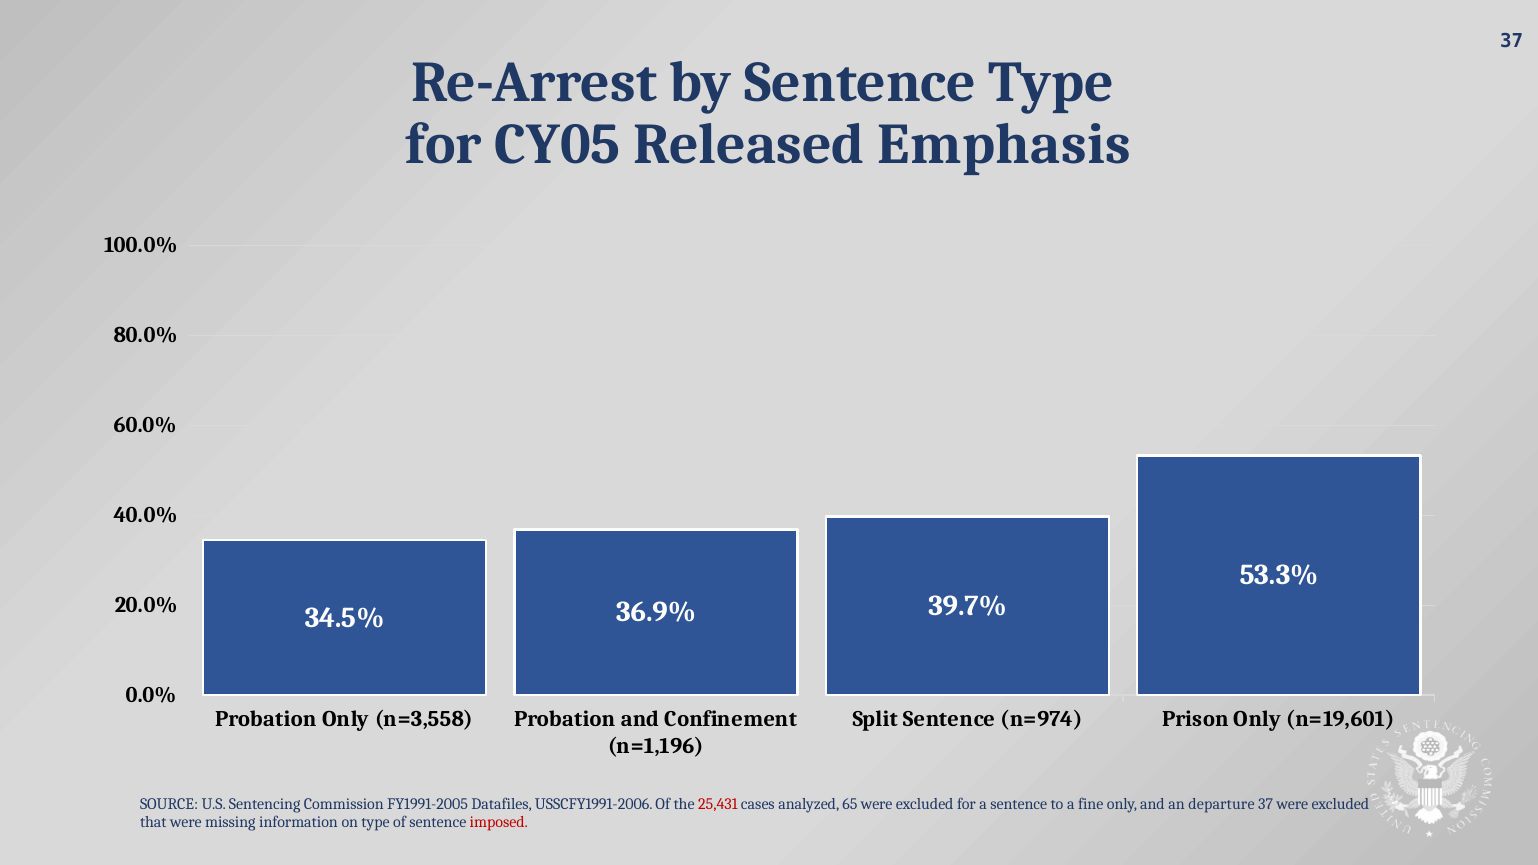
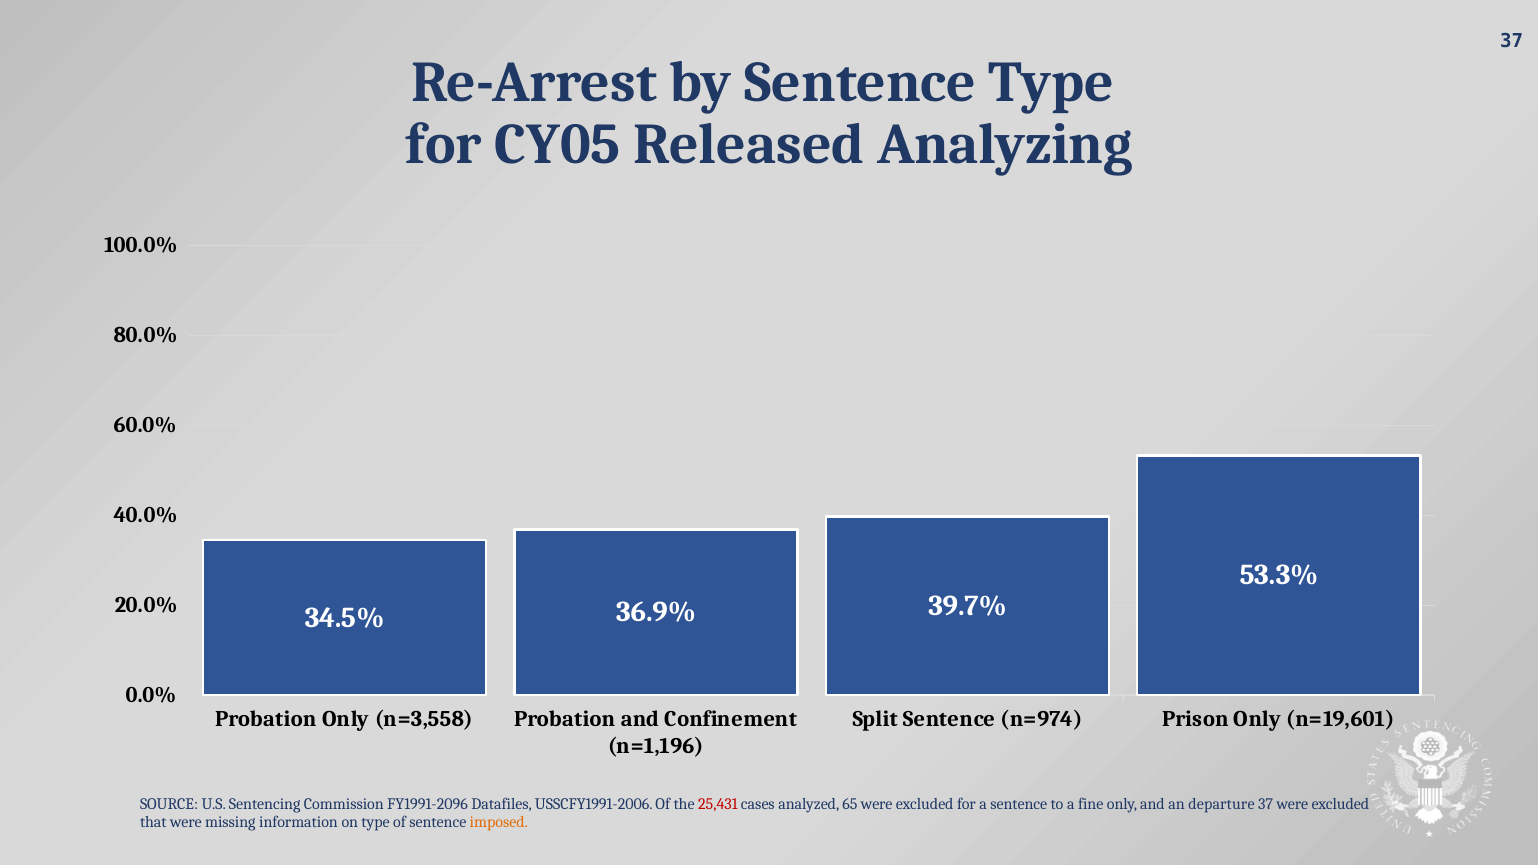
Emphasis: Emphasis -> Analyzing
FY1991-2005: FY1991-2005 -> FY1991-2096
imposed colour: red -> orange
